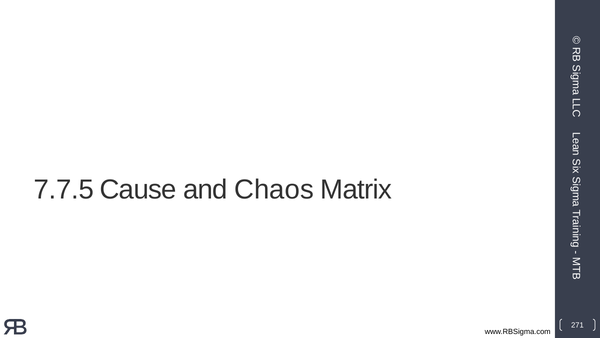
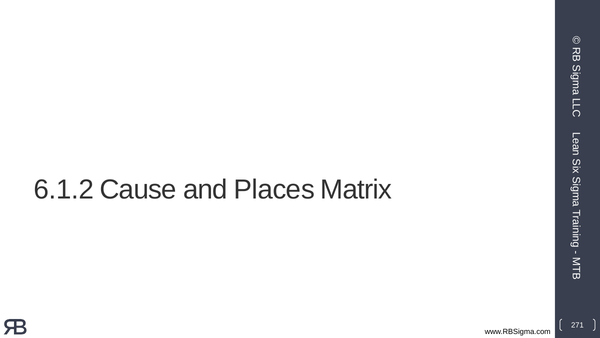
7.7.5: 7.7.5 -> 6.1.2
Chaos: Chaos -> Places
